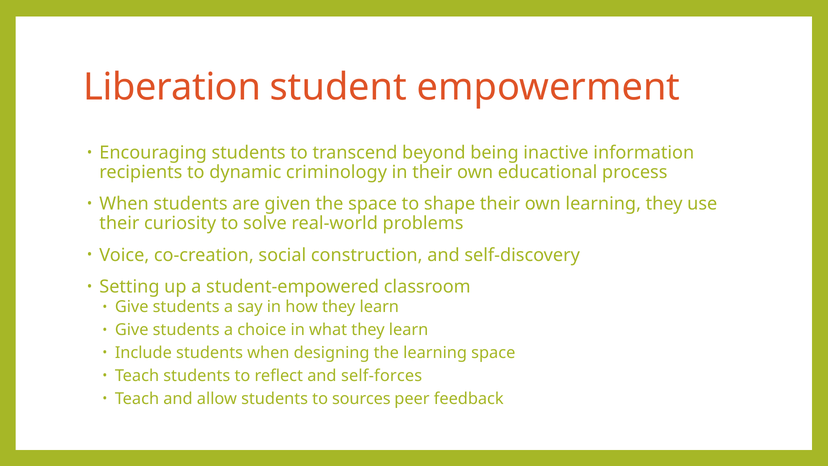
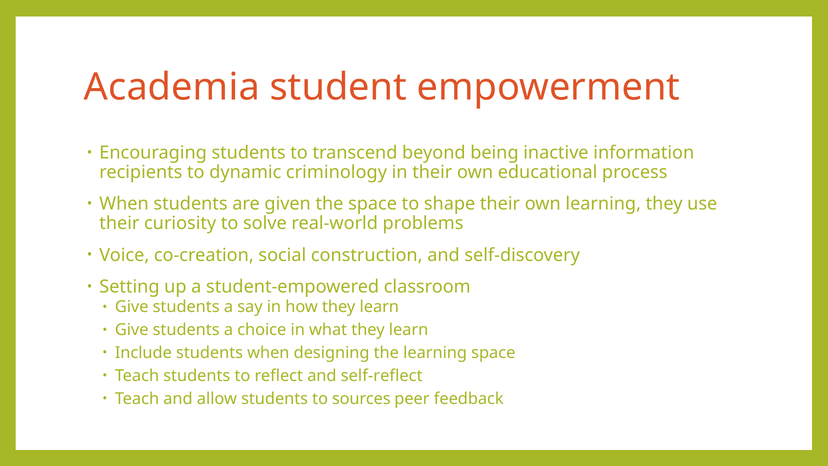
Liberation: Liberation -> Academia
self-forces: self-forces -> self-reflect
